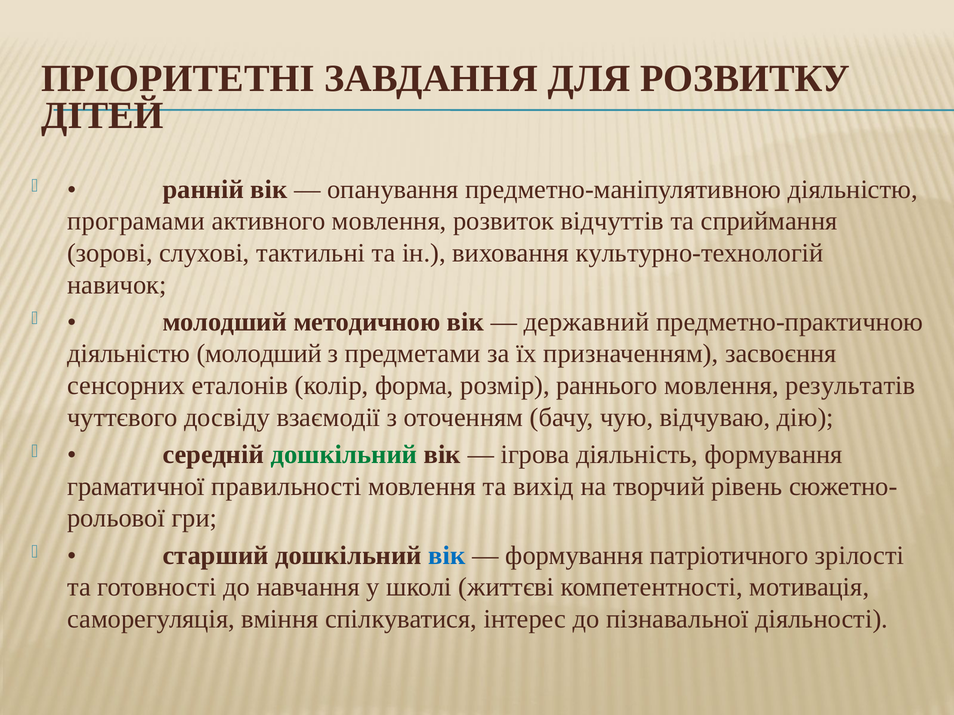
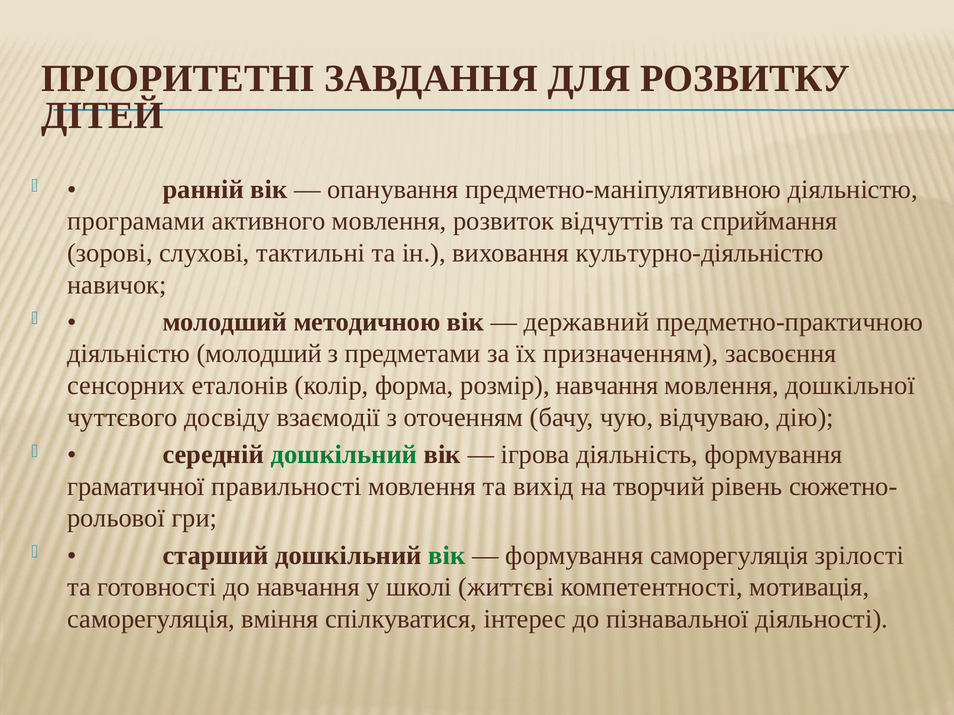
культурно-технологій: культурно-технологій -> культурно-діяльністю
розмір раннього: раннього -> навчання
результатів: результатів -> дошкільної
вік at (447, 556) colour: blue -> green
формування патріотичного: патріотичного -> саморегуляція
